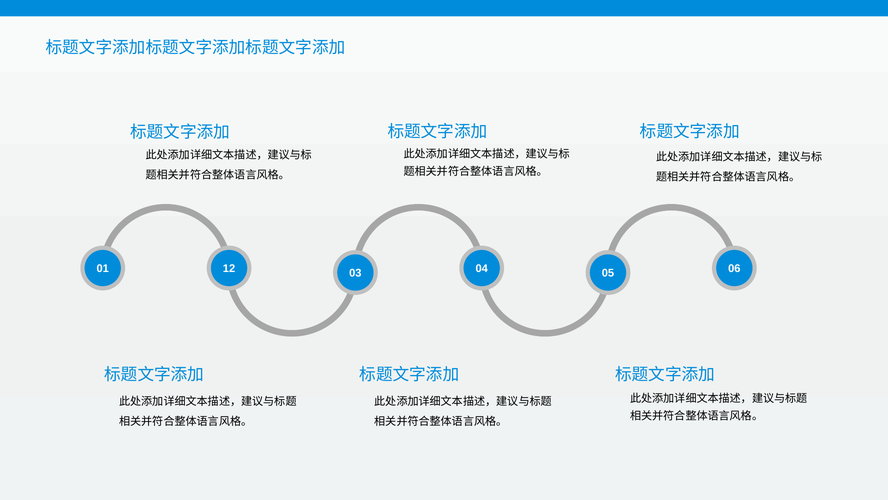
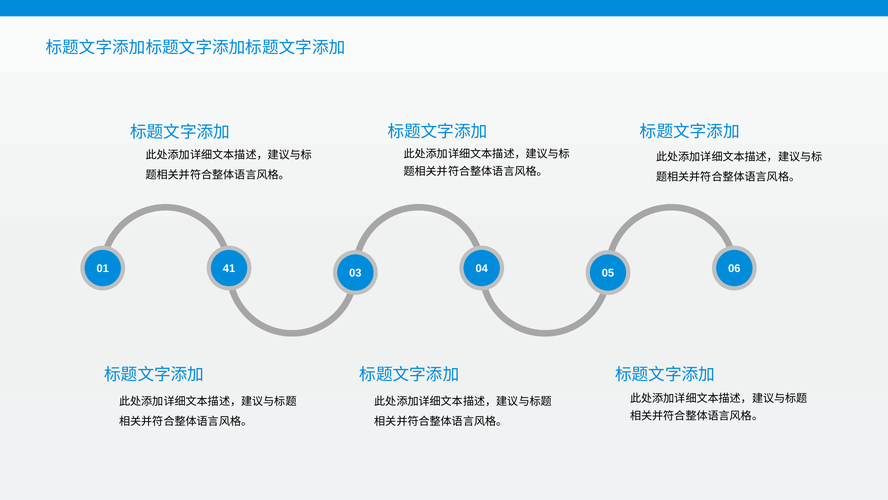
12: 12 -> 41
